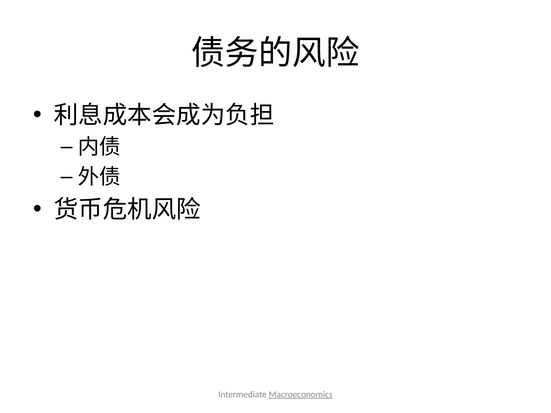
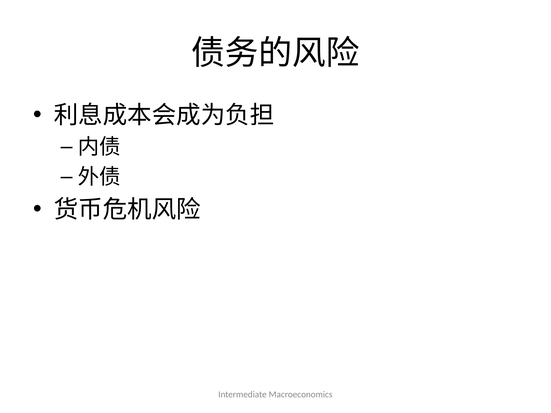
Macroeconomics underline: present -> none
